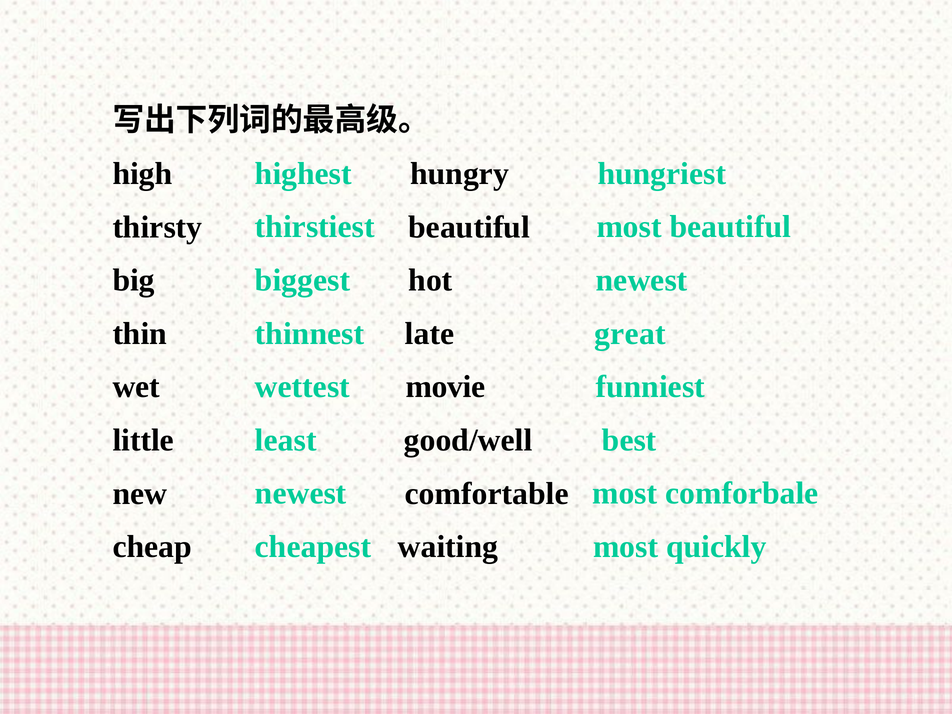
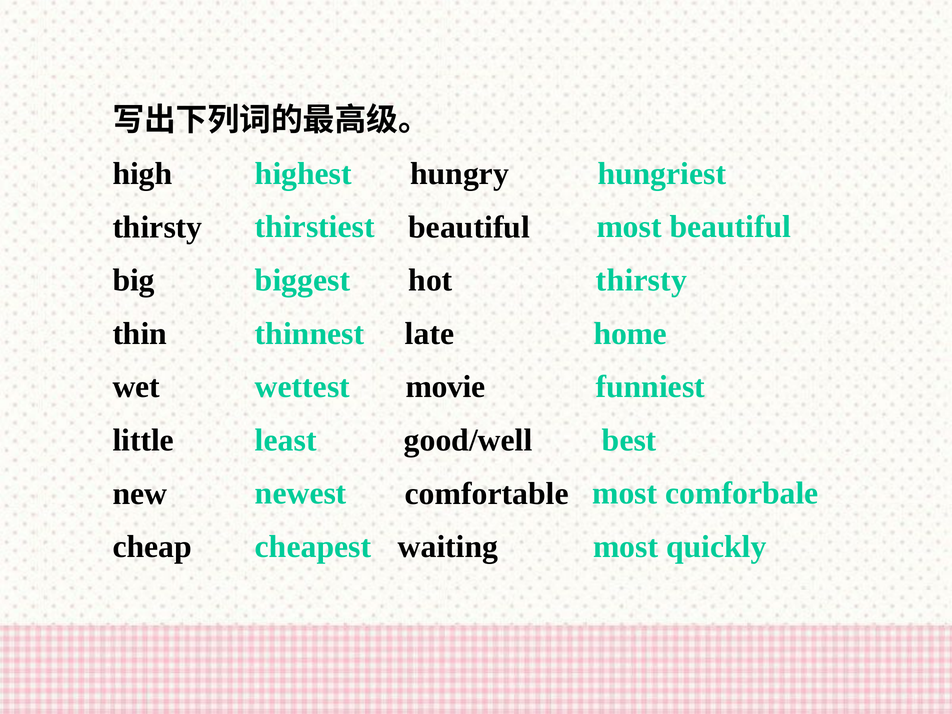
biggest newest: newest -> thirsty
great: great -> home
